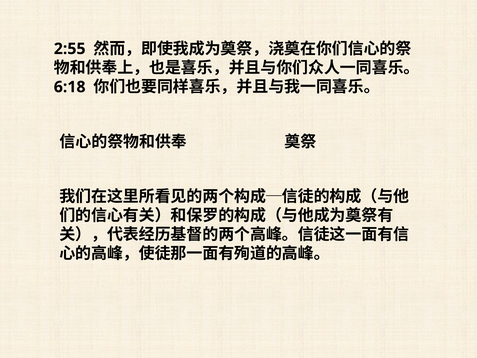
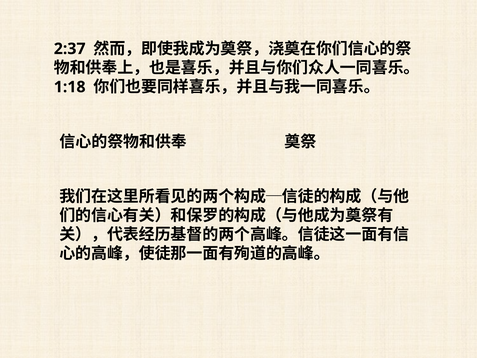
2:55: 2:55 -> 2:37
6:18: 6:18 -> 1:18
